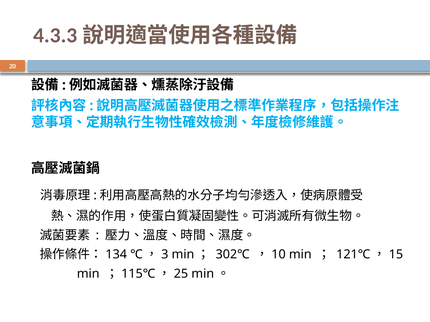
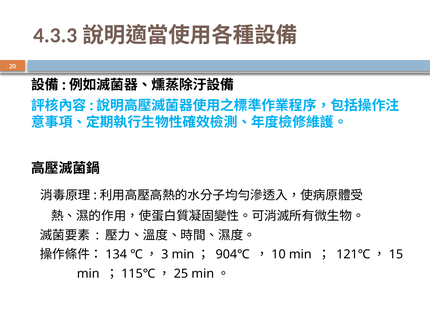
302℃: 302℃ -> 904℃
